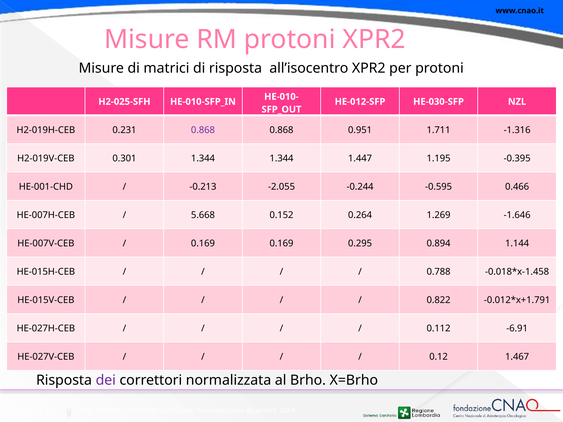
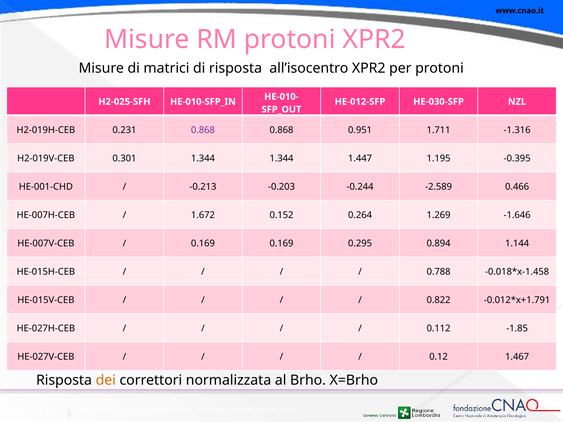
-2.055: -2.055 -> -0.203
-0.595: -0.595 -> -2.589
5.668: 5.668 -> 1.672
-6.91: -6.91 -> -1.85
dei colour: purple -> orange
